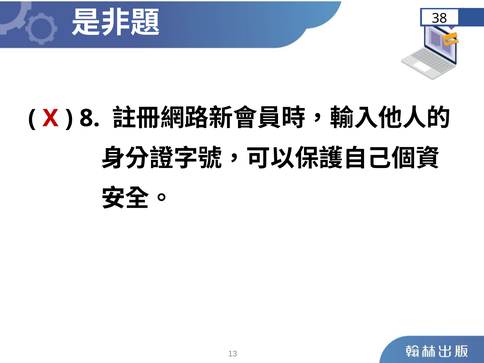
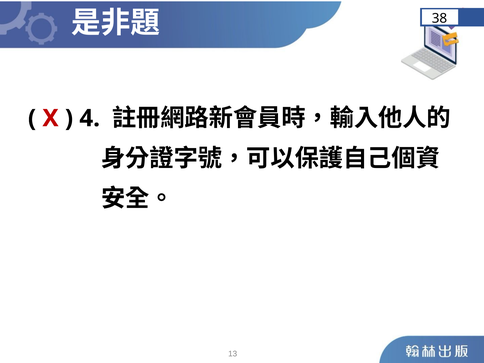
8: 8 -> 4
